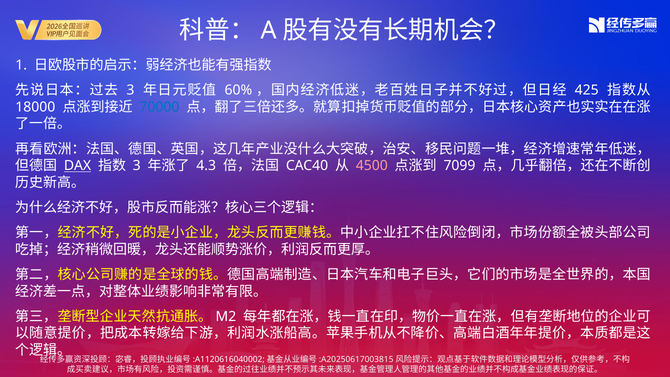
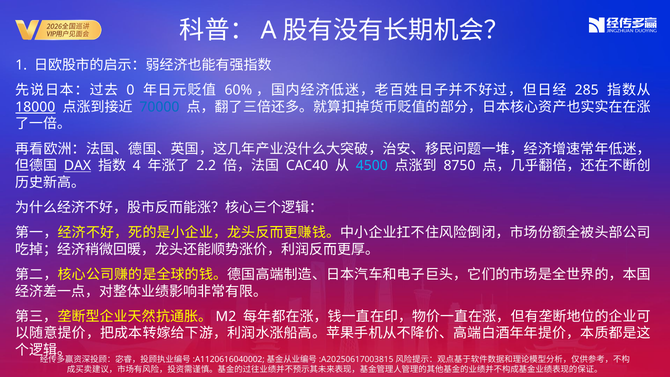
3 at (130, 90): 3 -> 0
425: 425 -> 285
18000 underline: none -> present
3 at (137, 166): 3 -> 4
4.3: 4.3 -> 2.2
4500 colour: pink -> light blue
7099: 7099 -> 8750
